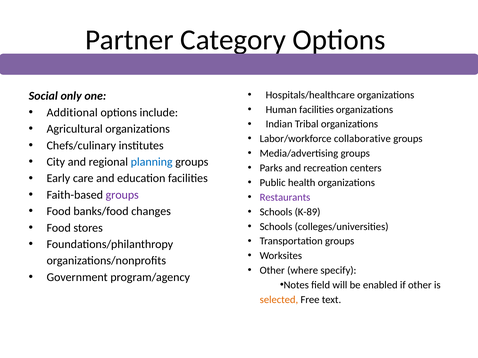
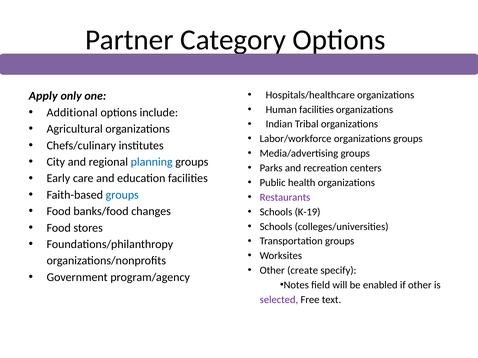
Social: Social -> Apply
Labor/workforce collaborative: collaborative -> organizations
groups at (122, 195) colour: purple -> blue
K-89: K-89 -> K-19
where: where -> create
selected colour: orange -> purple
